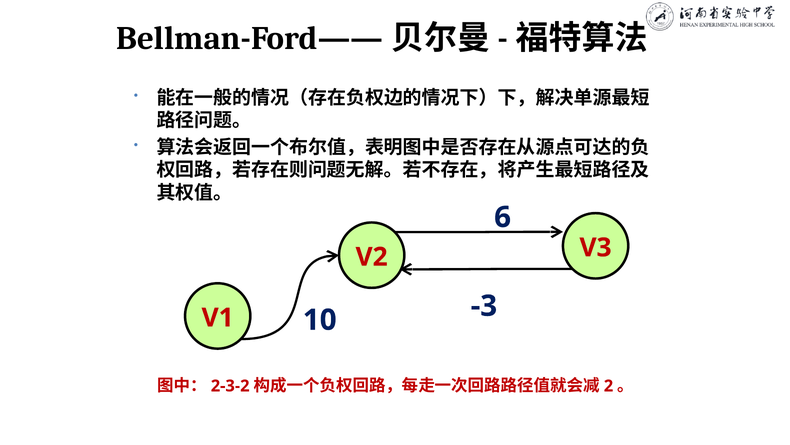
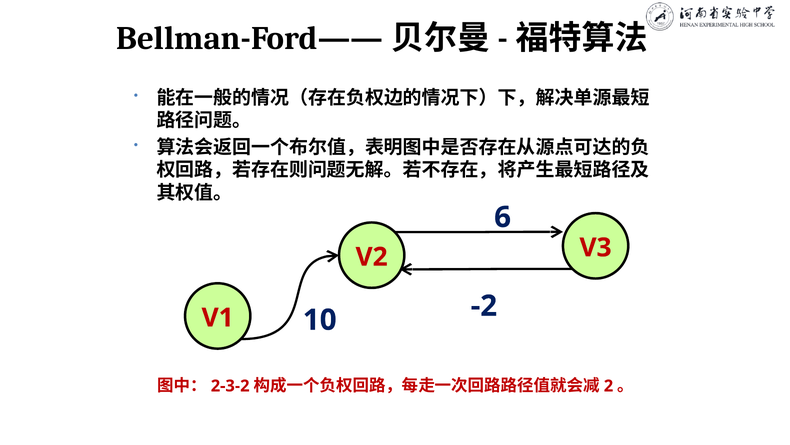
-3: -3 -> -2
